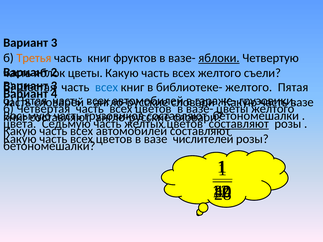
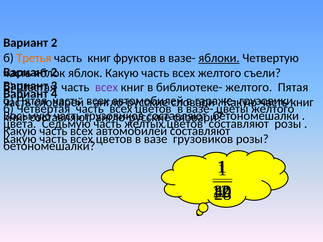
3 at (54, 43): 3 -> 2
цветы at (85, 73): цветы -> яблок
всех at (106, 87) colour: blue -> purple
вазе at (302, 102): вазе -> книг
составляют at (239, 124) underline: present -> none
числителей at (203, 139): числителей -> грузовиков
